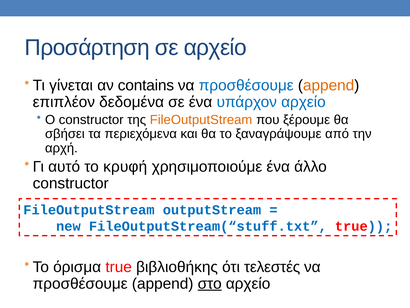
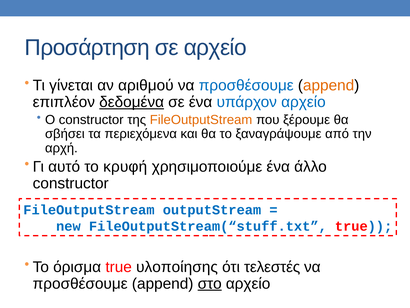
contains: contains -> αριθμού
δεδομένα underline: none -> present
βιβλιοθήκης: βιβλιοθήκης -> υλοποίησης
